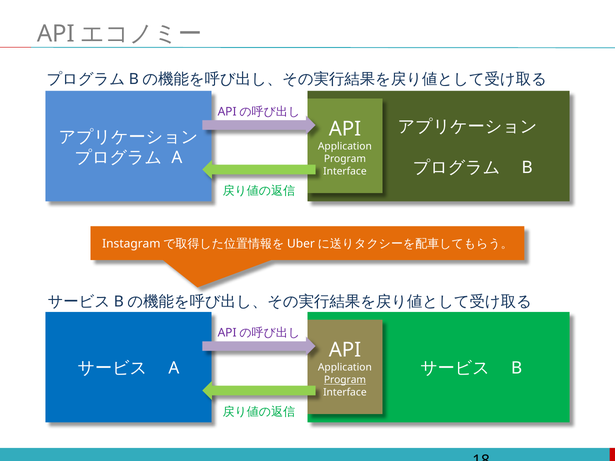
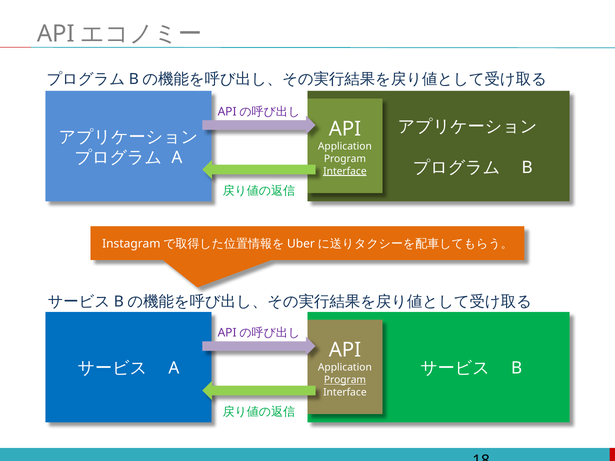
Interface at (345, 171) underline: none -> present
